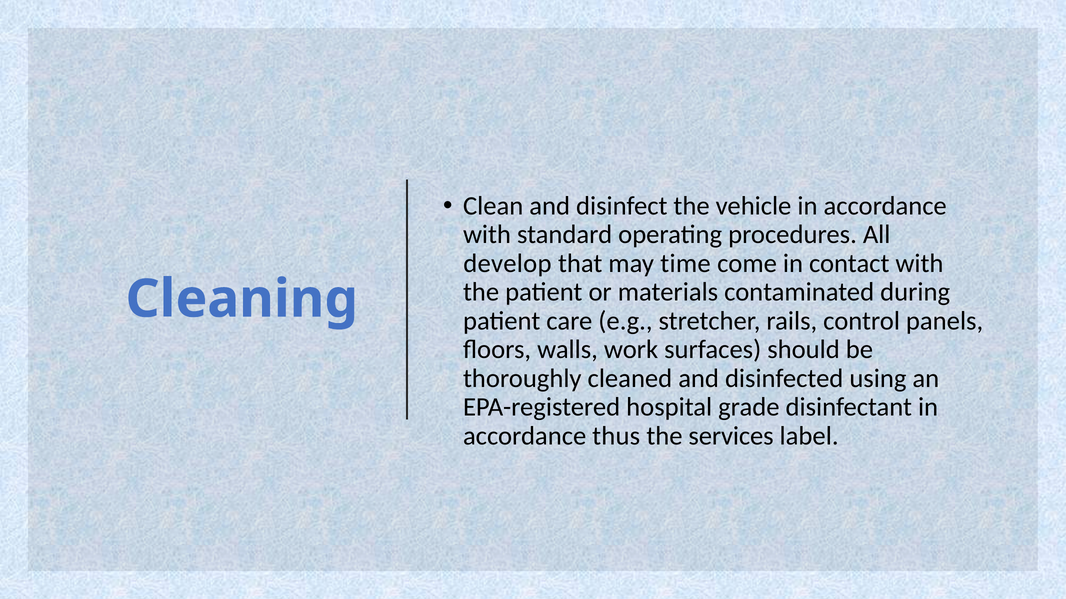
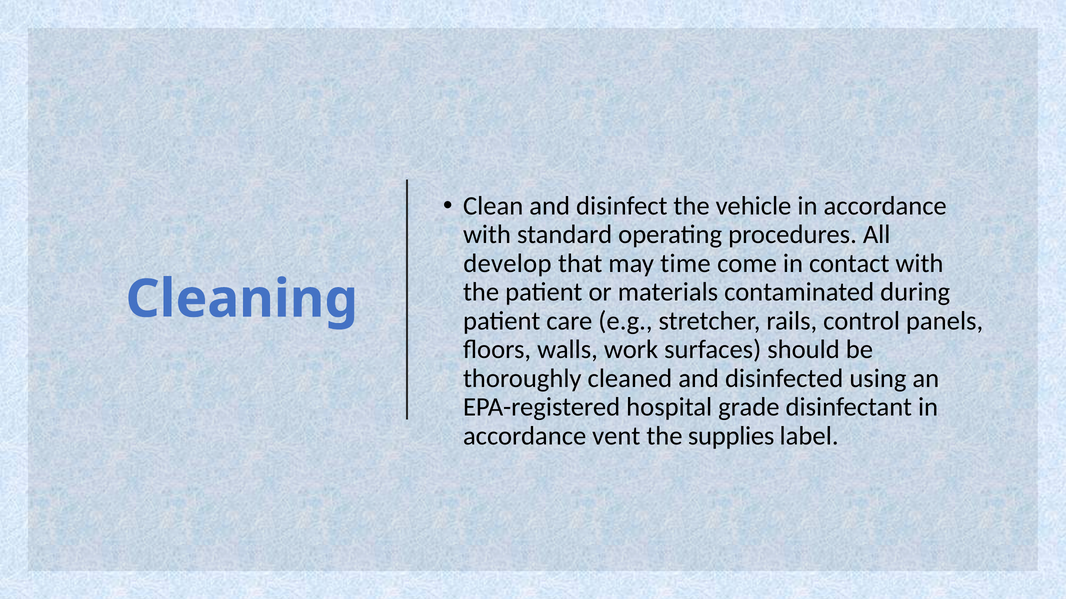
thus: thus -> vent
services: services -> supplies
